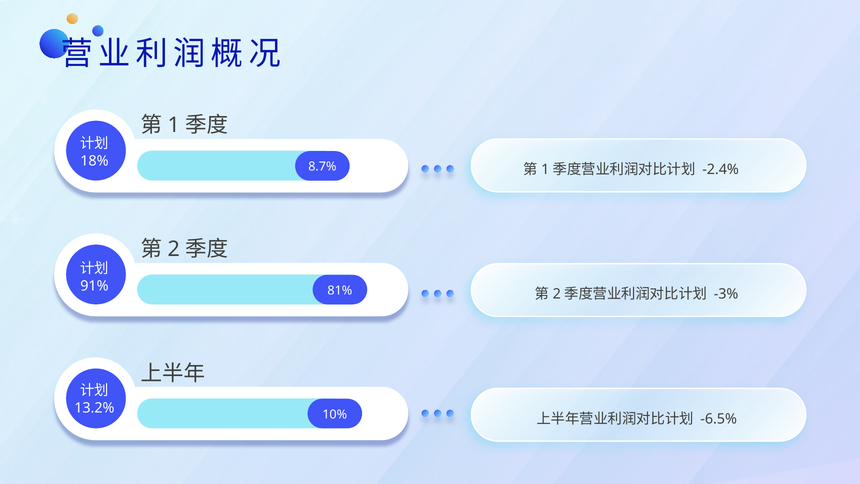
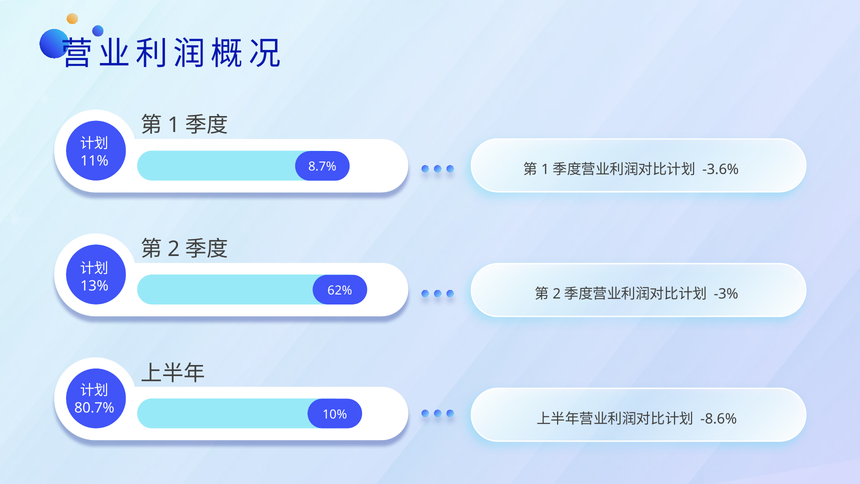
18%: 18% -> 11%
-2.4%: -2.4% -> -3.6%
91%: 91% -> 13%
81%: 81% -> 62%
13.2%: 13.2% -> 80.7%
-6.5%: -6.5% -> -8.6%
